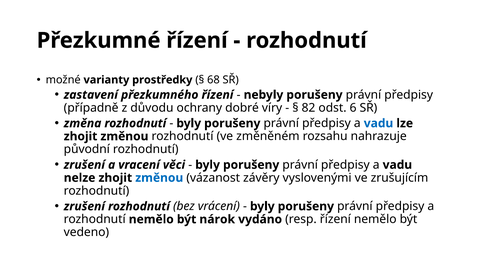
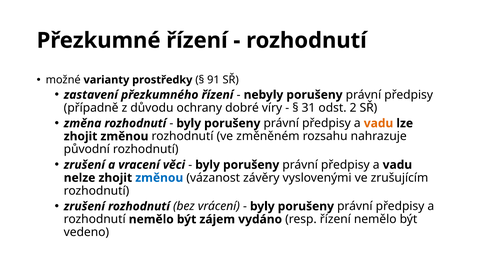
68: 68 -> 91
82: 82 -> 31
6: 6 -> 2
vadu at (379, 123) colour: blue -> orange
nárok: nárok -> zájem
